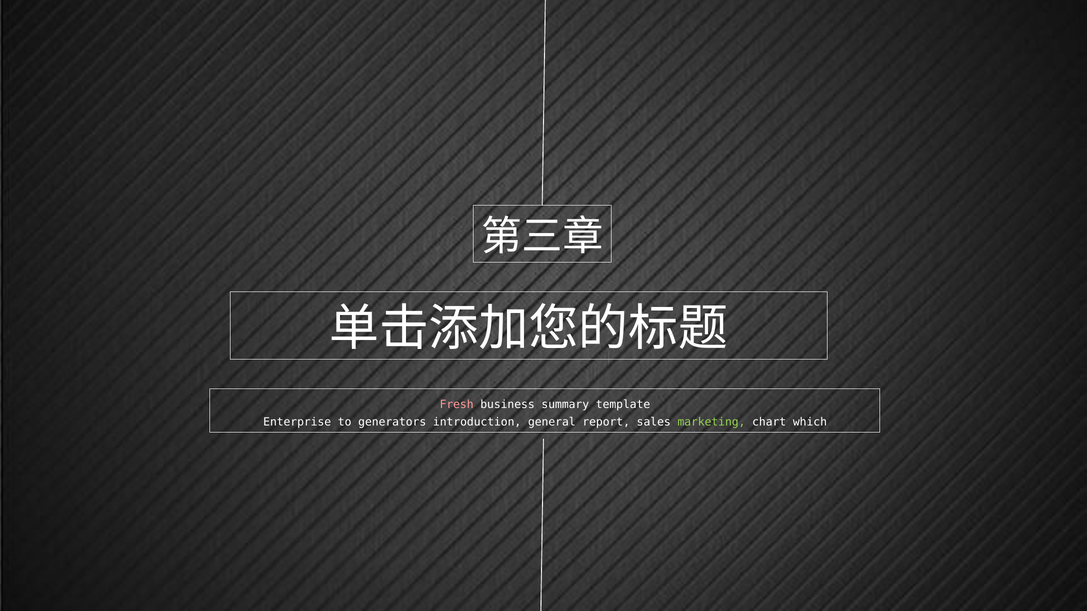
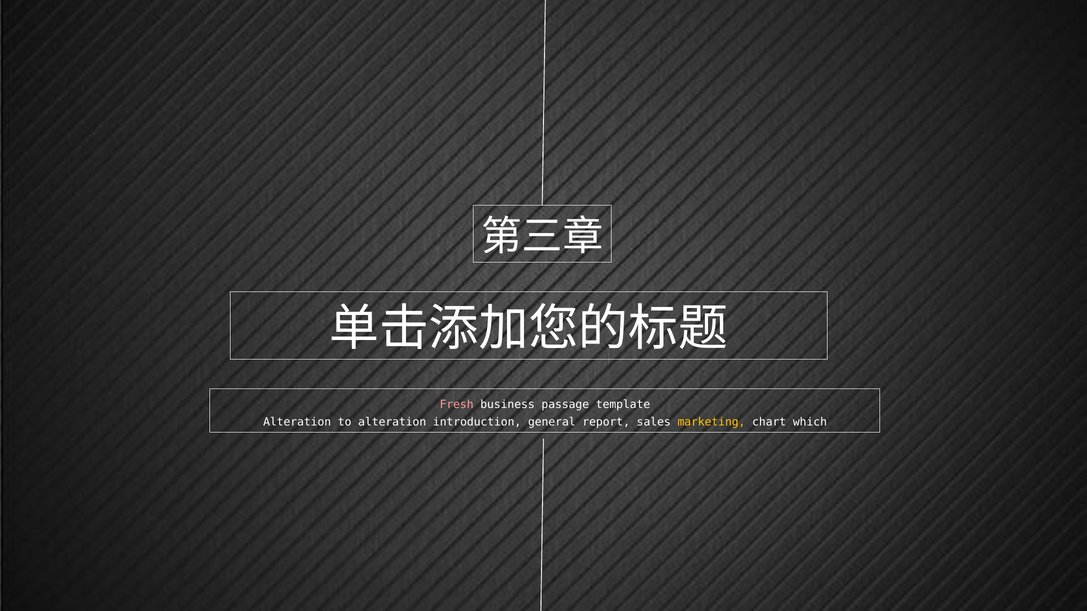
summary: summary -> passage
Enterprise at (297, 422): Enterprise -> Alteration
to generators: generators -> alteration
marketing colour: light green -> yellow
